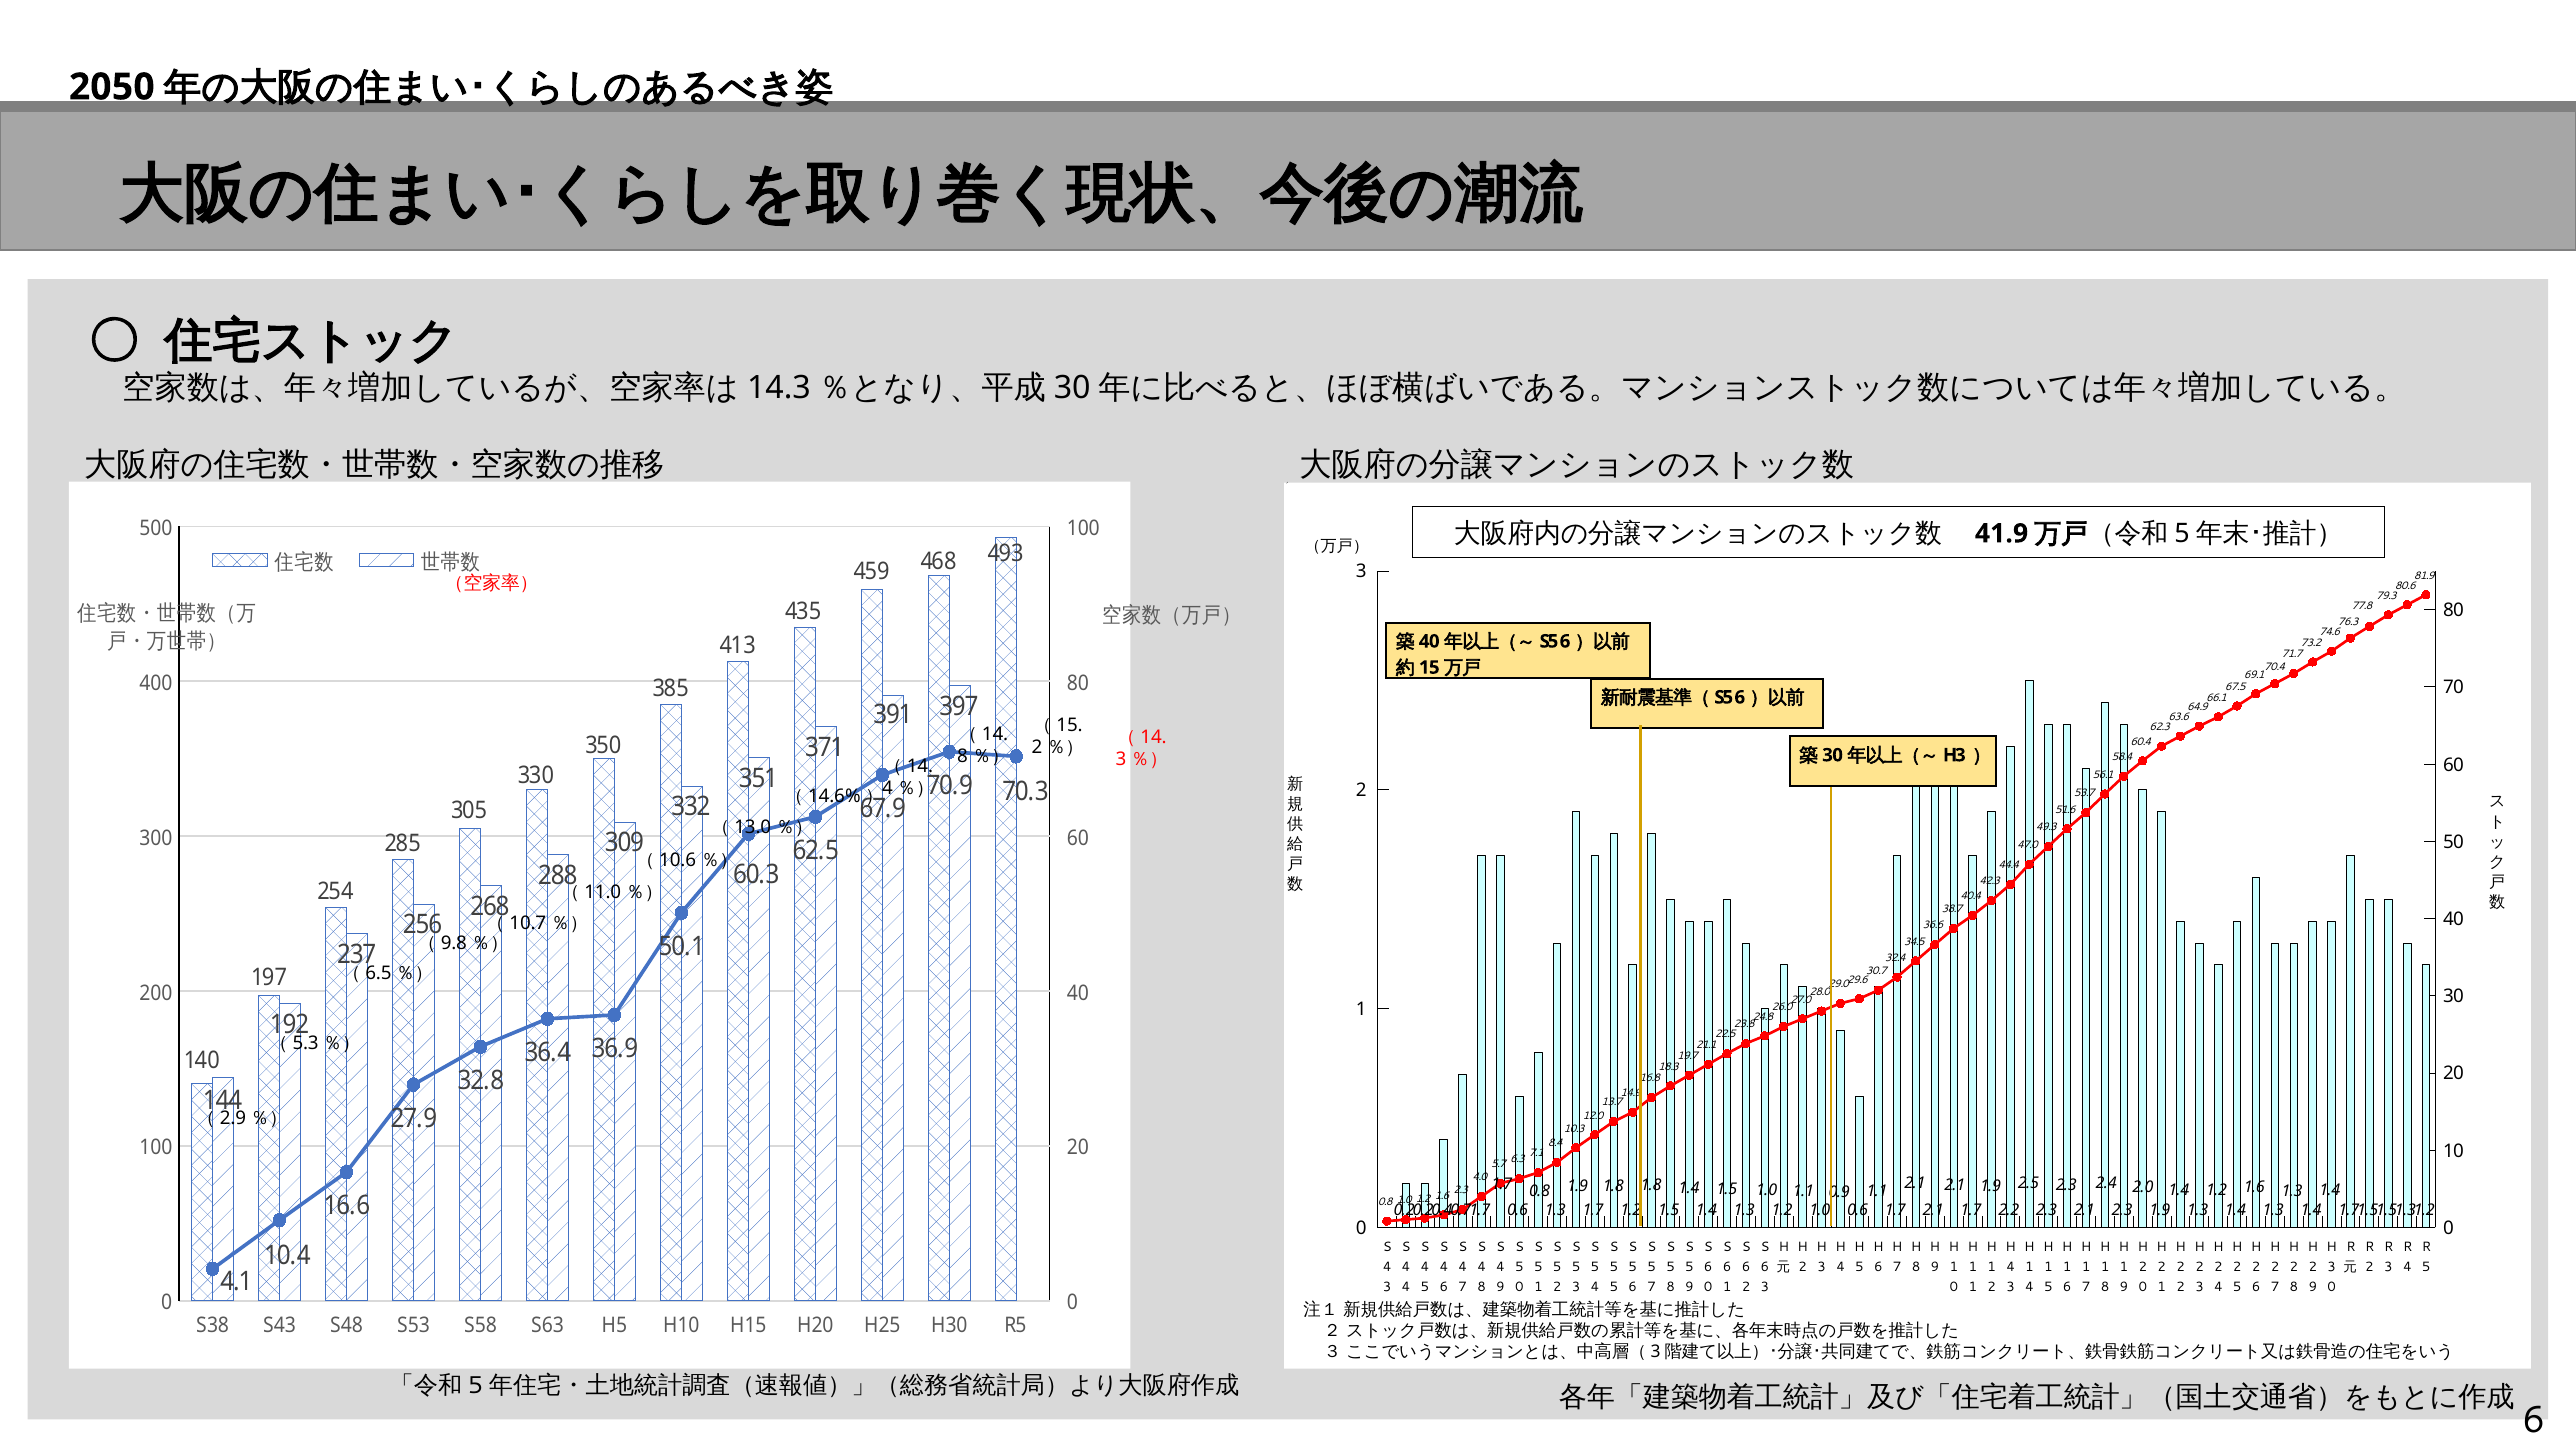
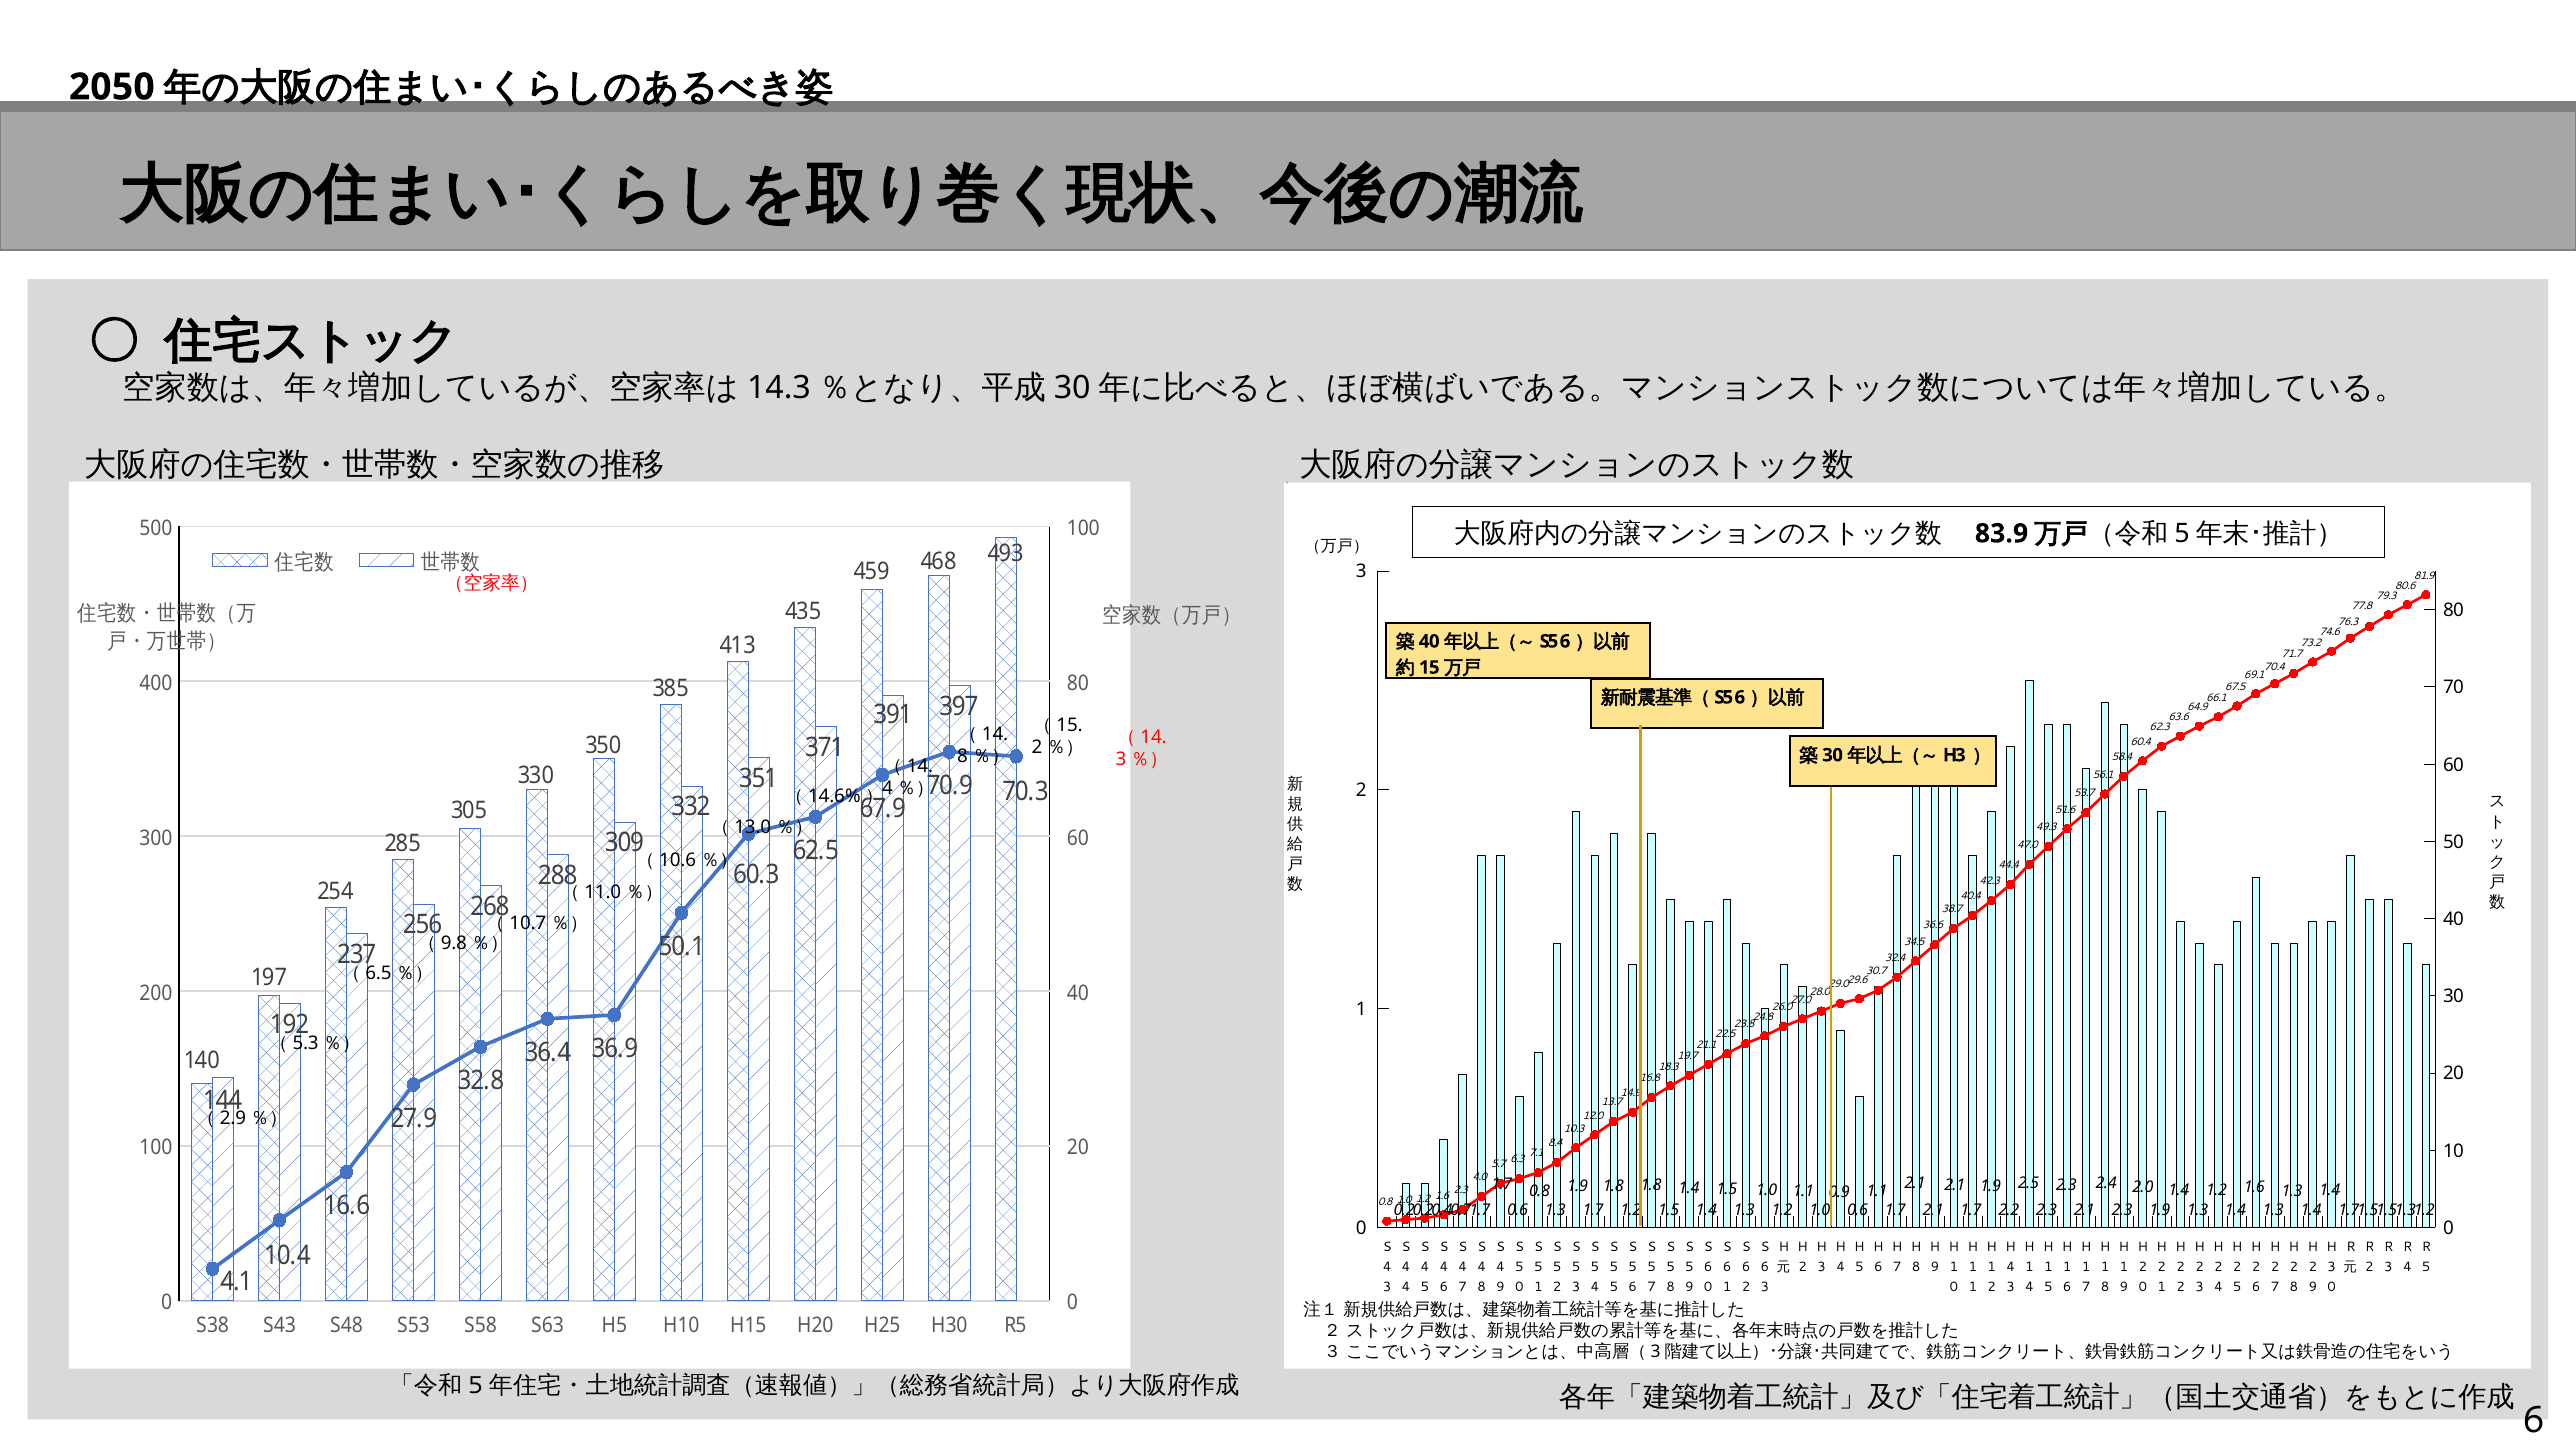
41.9: 41.9 -> 83.9
